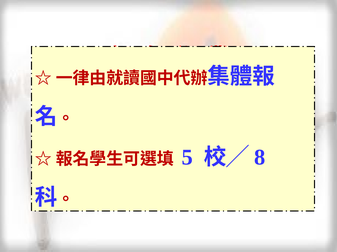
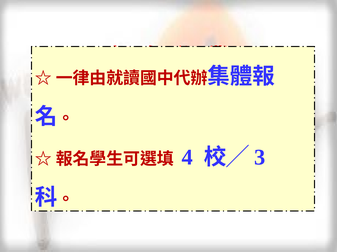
5: 5 -> 4
8: 8 -> 3
